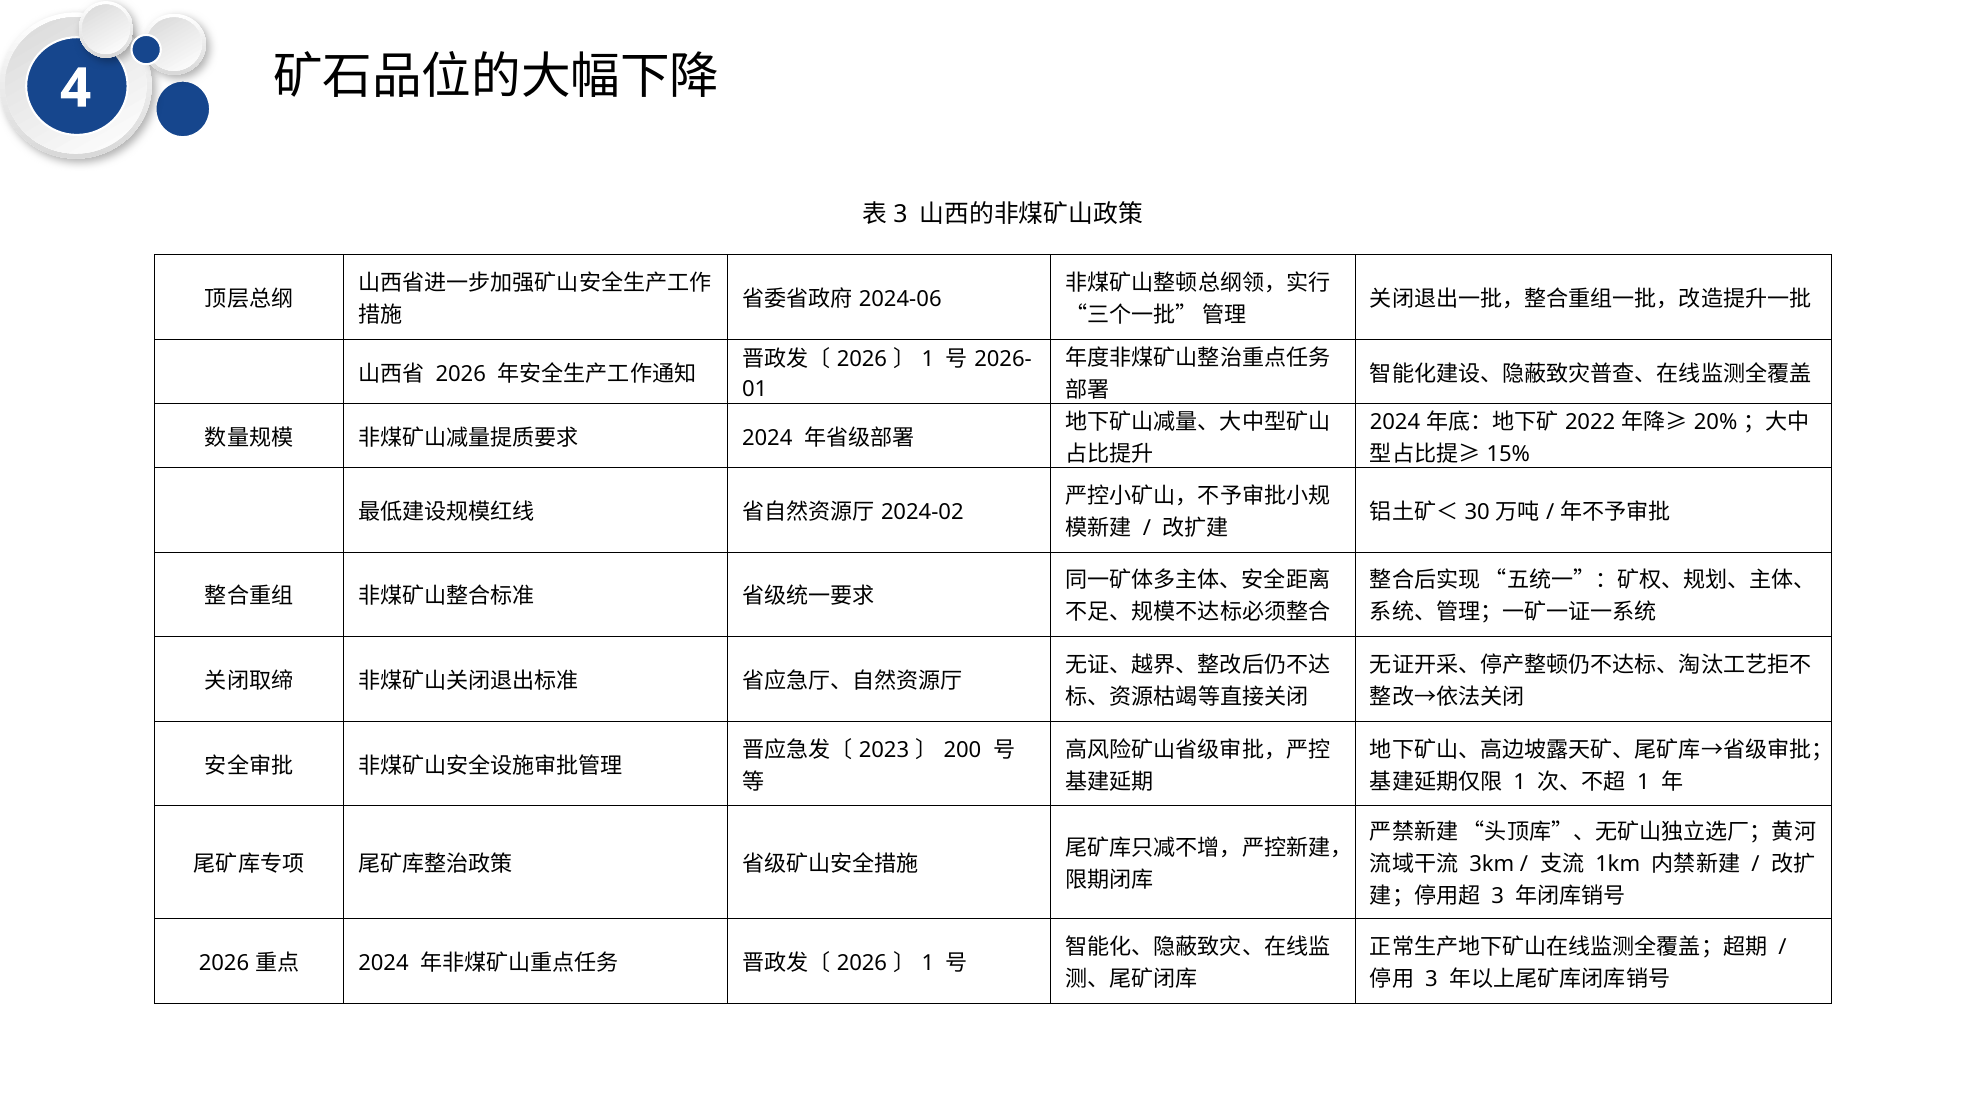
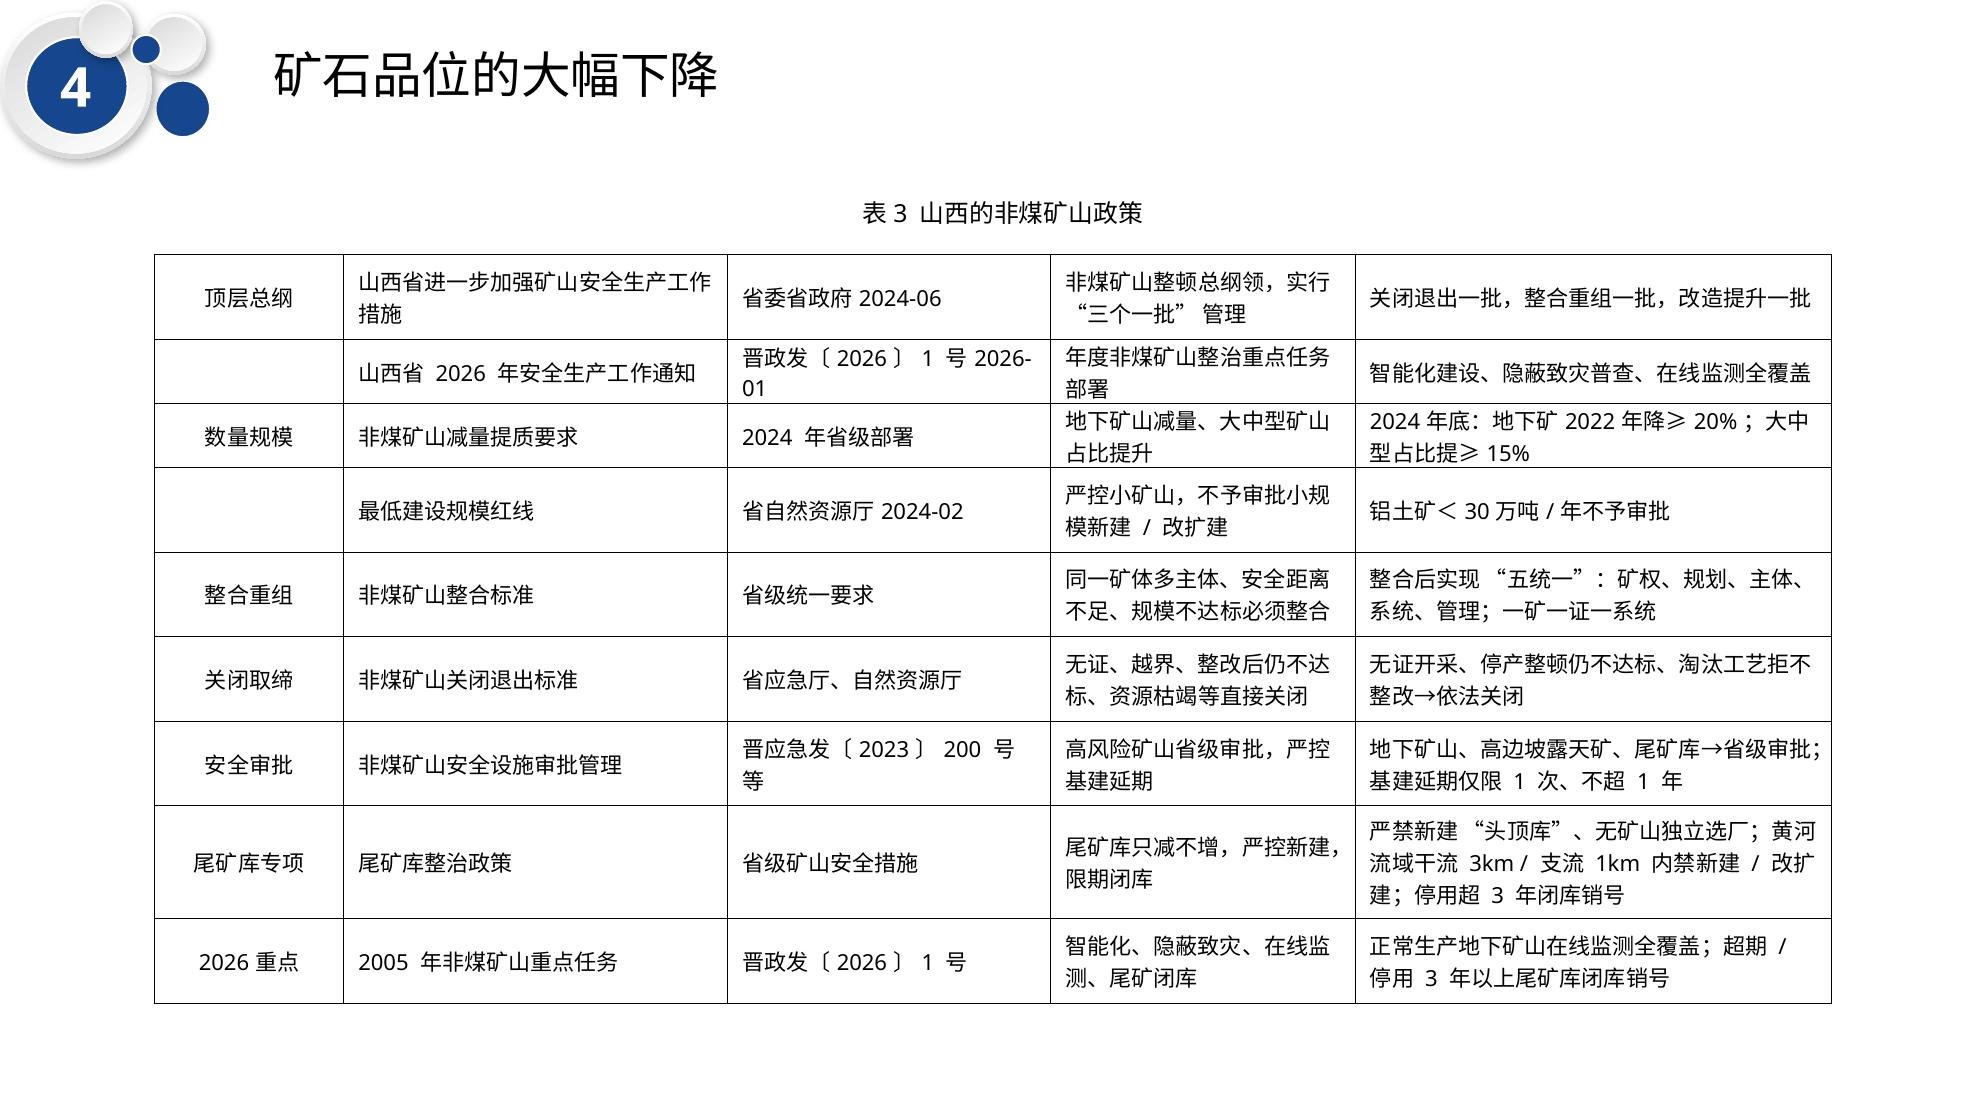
2024 at (384, 963): 2024 -> 2005
